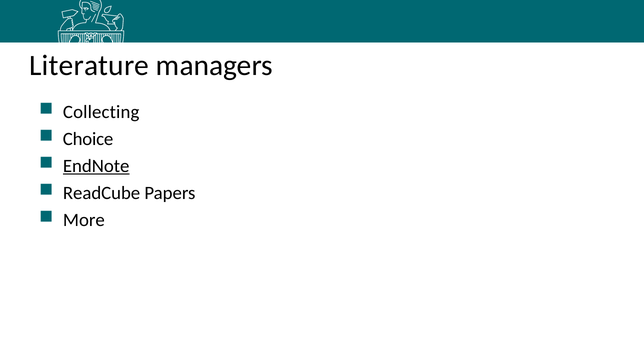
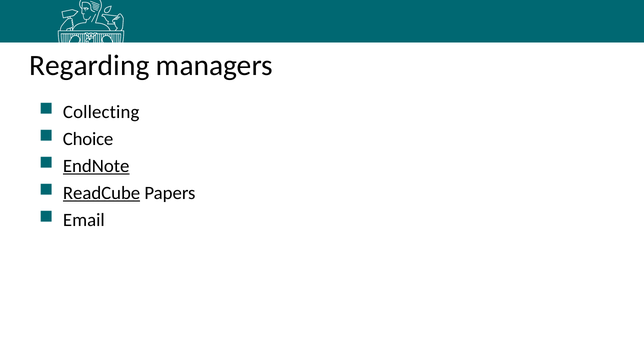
Literature: Literature -> Regarding
ReadCube underline: none -> present
More: More -> Email
